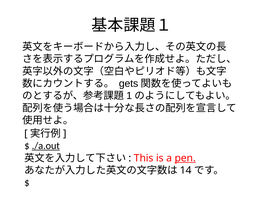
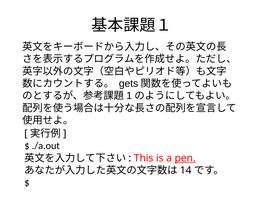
./a.out underline: present -> none
